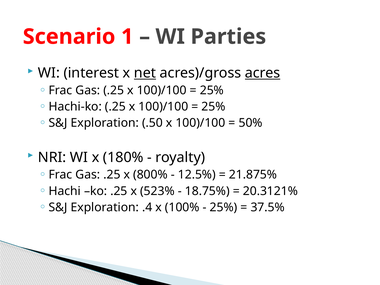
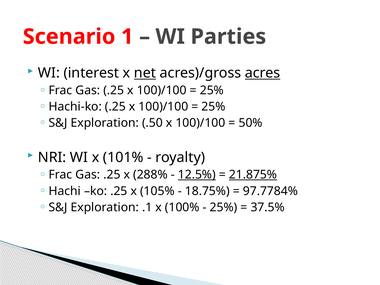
180%: 180% -> 101%
800%: 800% -> 288%
12.5% underline: none -> present
21.875% underline: none -> present
523%: 523% -> 105%
20.3121%: 20.3121% -> 97.7784%
.4: .4 -> .1
